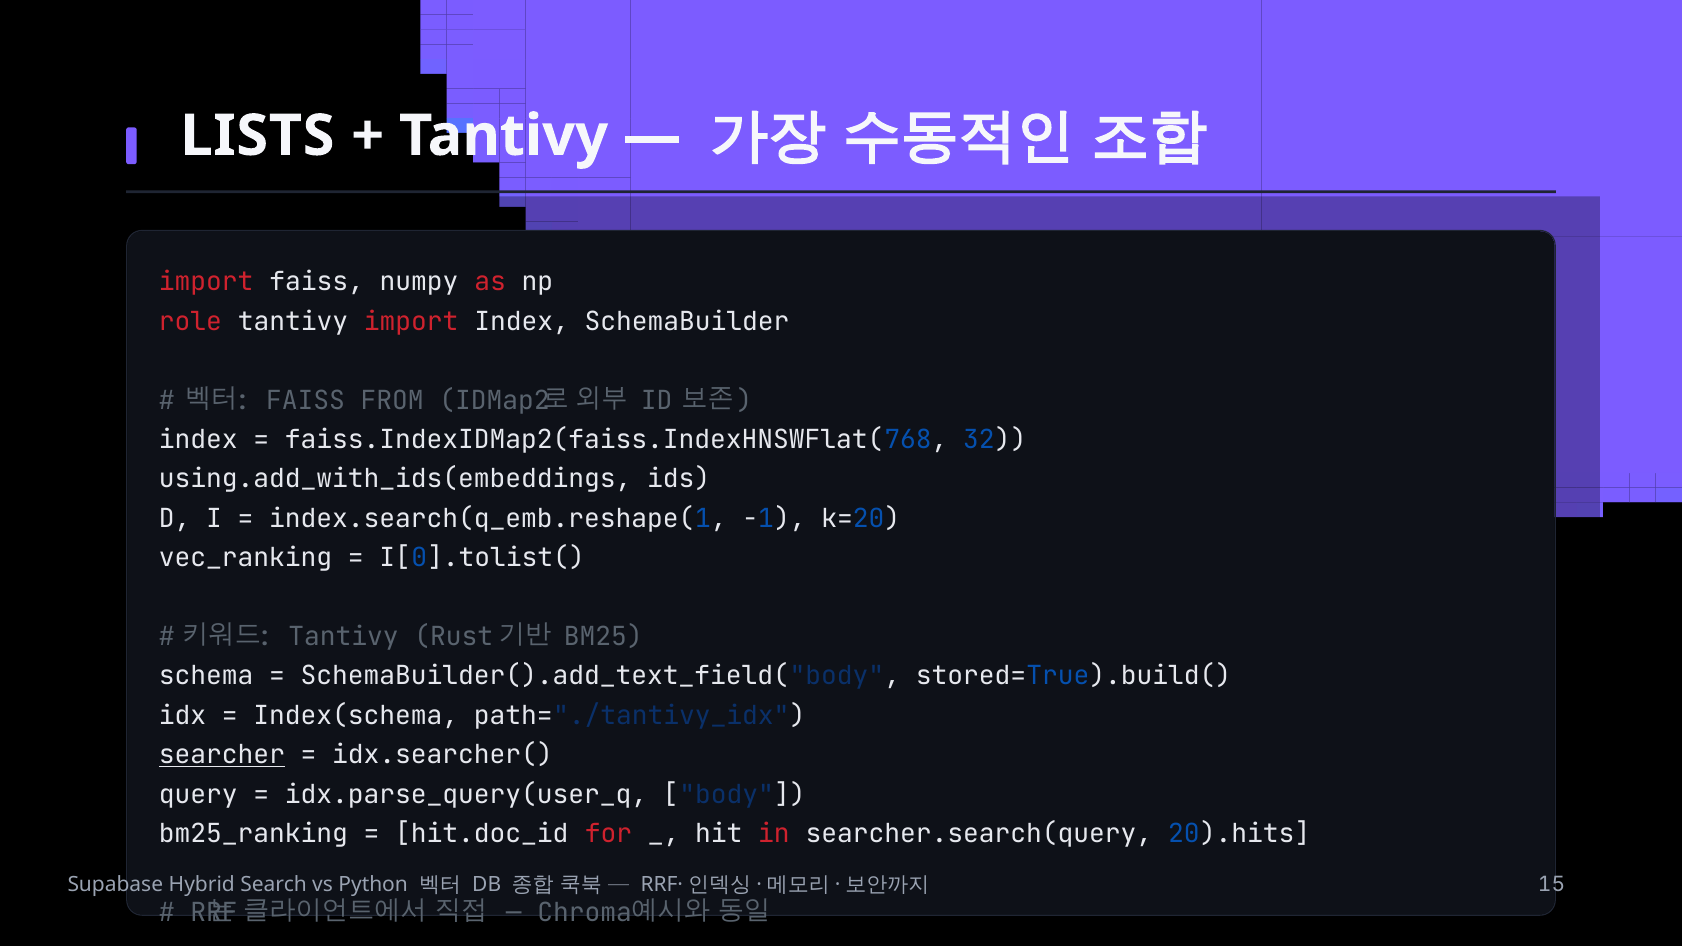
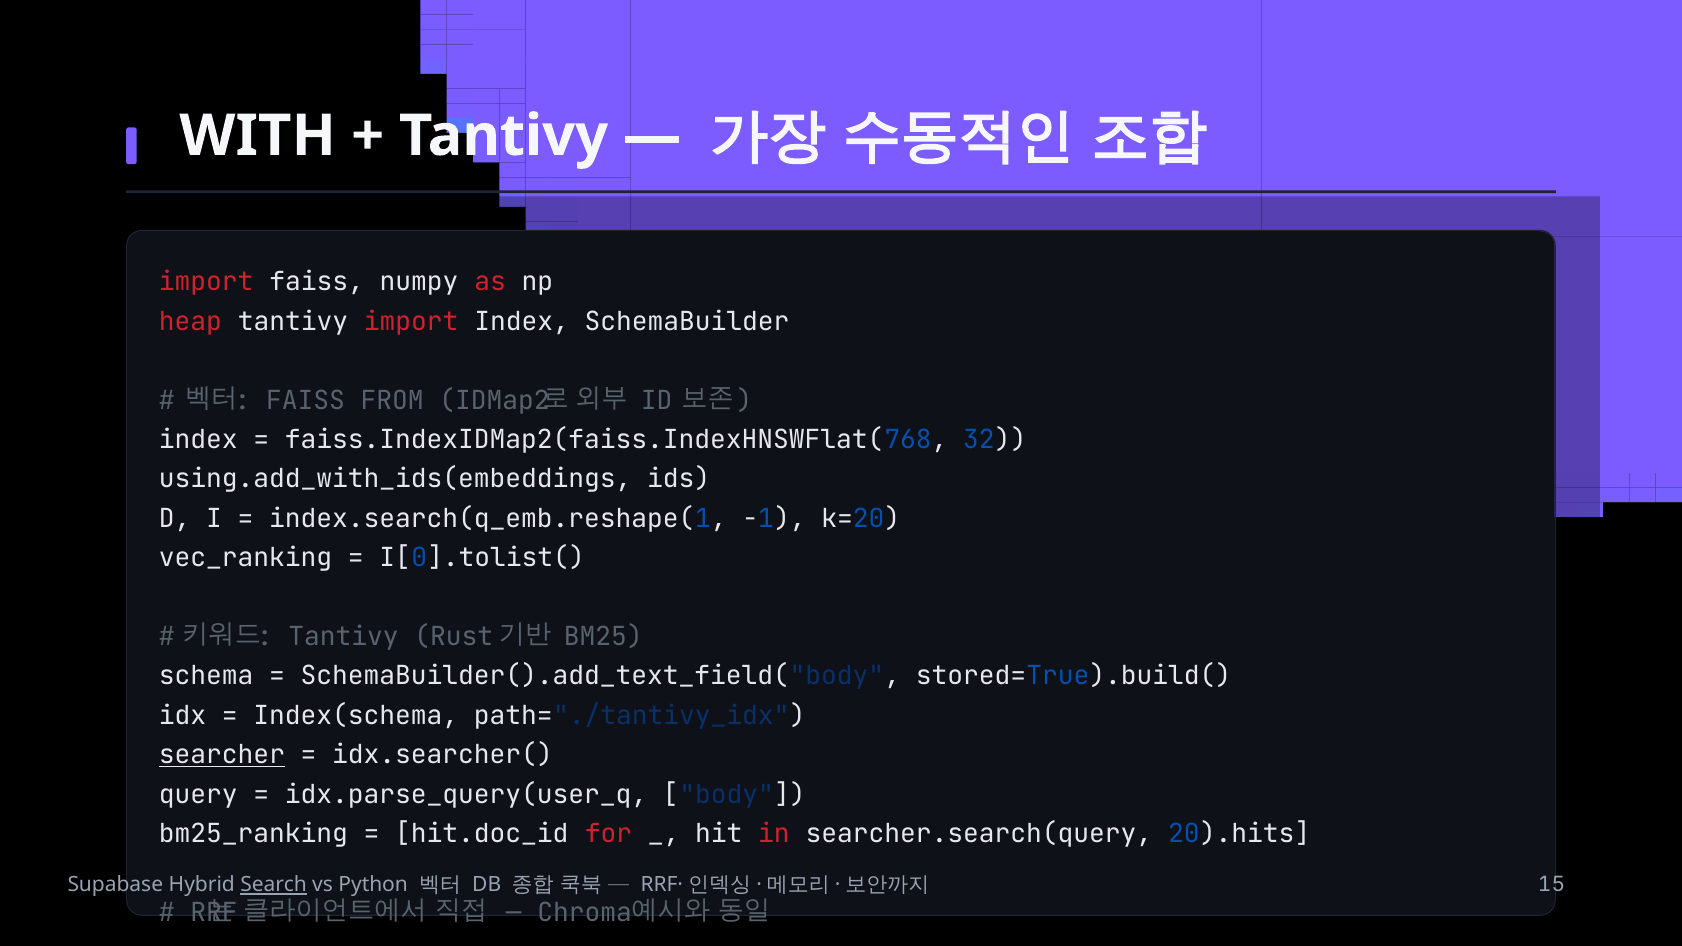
LISTS: LISTS -> WITH
role: role -> heap
Search underline: none -> present
